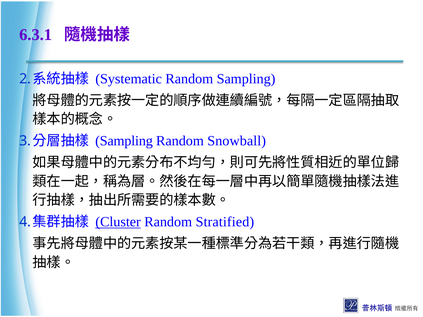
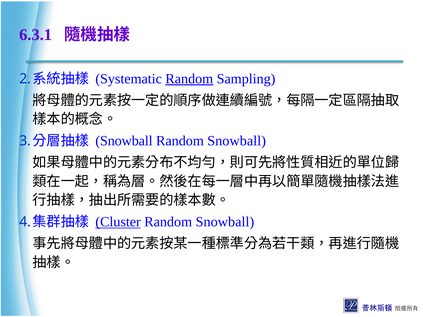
Random at (189, 79) underline: none -> present
Sampling at (124, 141): Sampling -> Snowball
Stratified at (225, 222): Stratified -> Snowball
